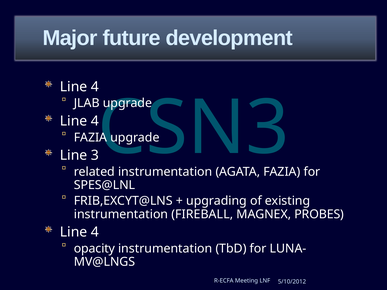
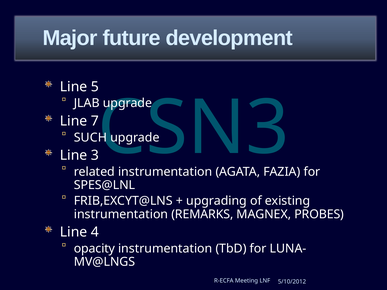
4 at (95, 87): 4 -> 5
4 at (95, 121): 4 -> 7
FAZIA at (90, 138): FAZIA -> SUCH
FIREBALL: FIREBALL -> REMARKS
